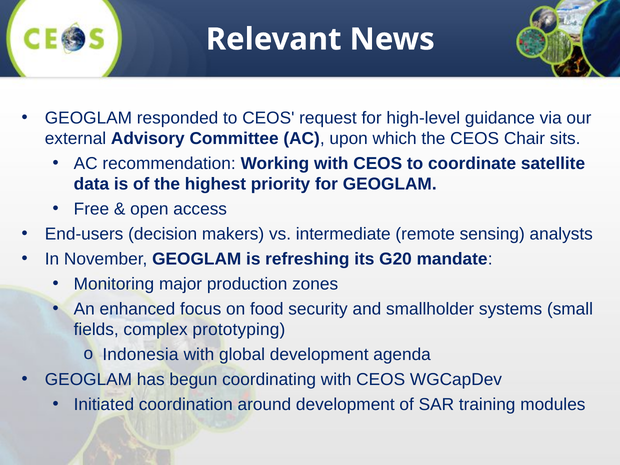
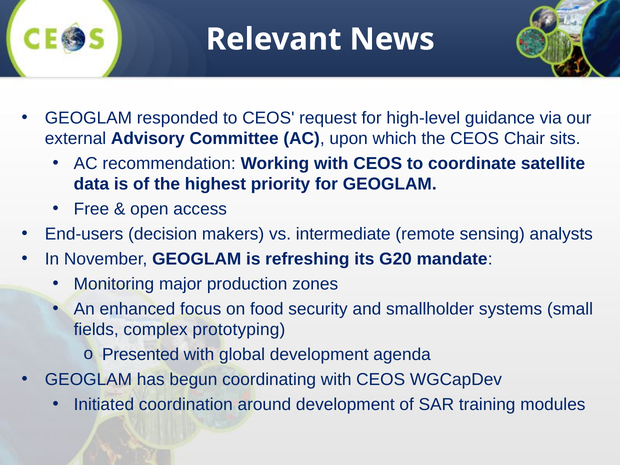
Indonesia: Indonesia -> Presented
